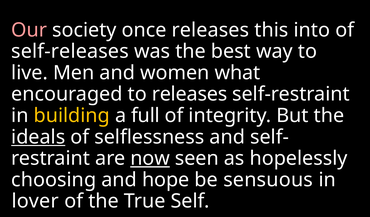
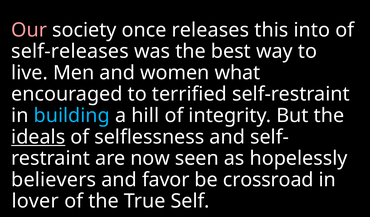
to releases: releases -> terrified
building colour: yellow -> light blue
full: full -> hill
now underline: present -> none
choosing: choosing -> believers
hope: hope -> favor
sensuous: sensuous -> crossroad
